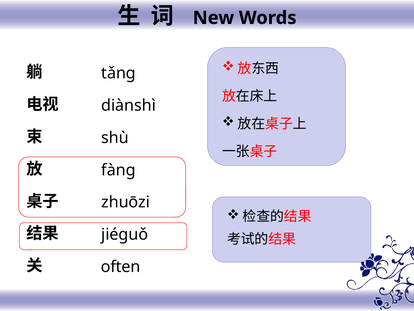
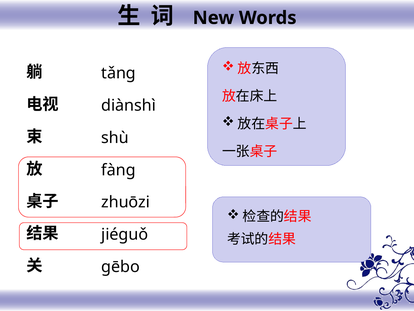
often: often -> ɡēbo
